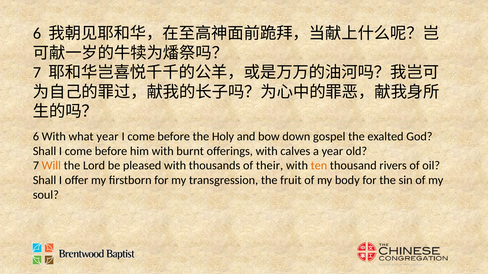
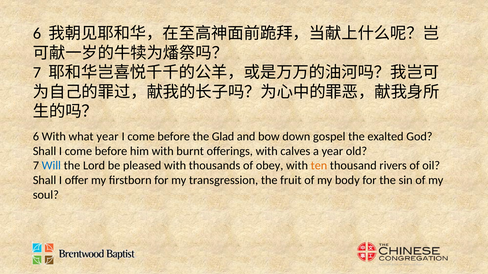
Holy: Holy -> Glad
Will colour: orange -> blue
their: their -> obey
